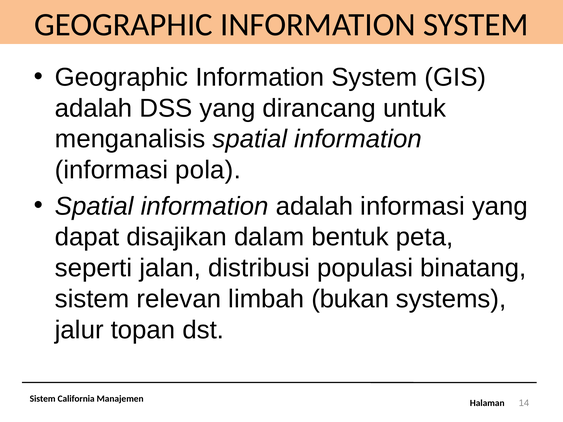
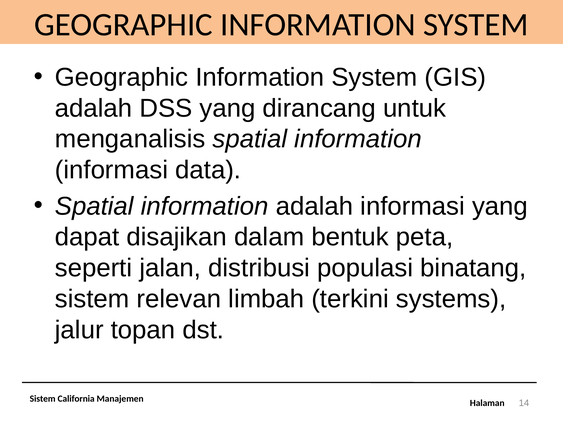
pola: pola -> data
bukan: bukan -> terkini
